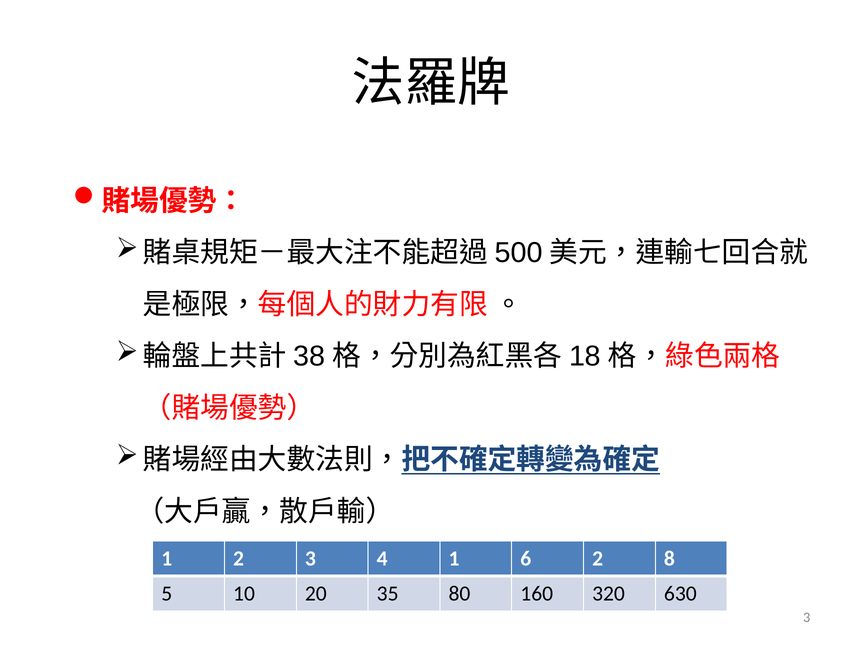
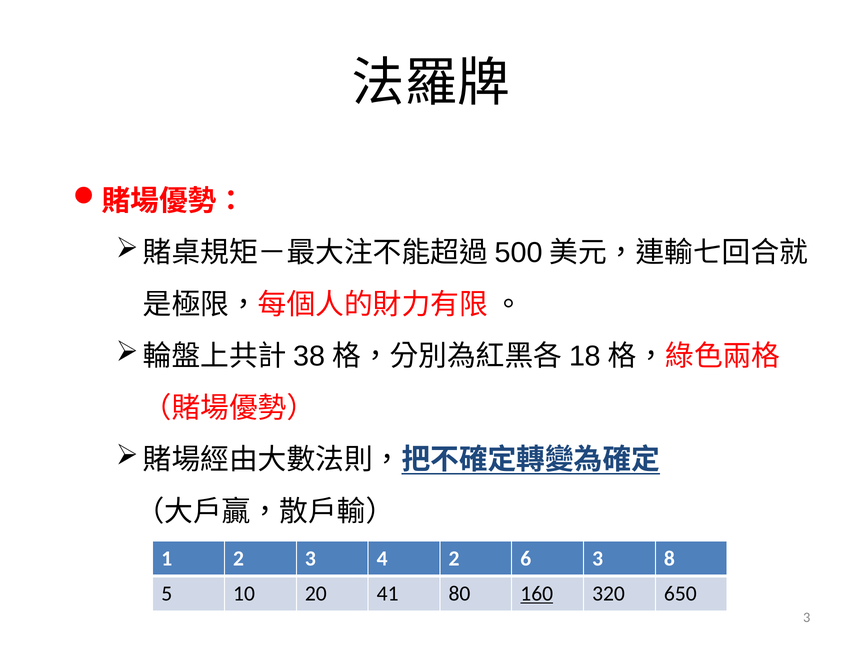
4 1: 1 -> 2
6 2: 2 -> 3
35: 35 -> 41
160 underline: none -> present
630: 630 -> 650
